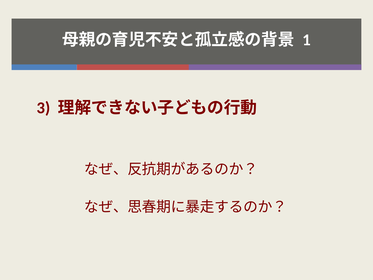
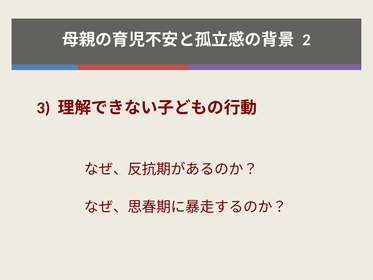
1: 1 -> 2
